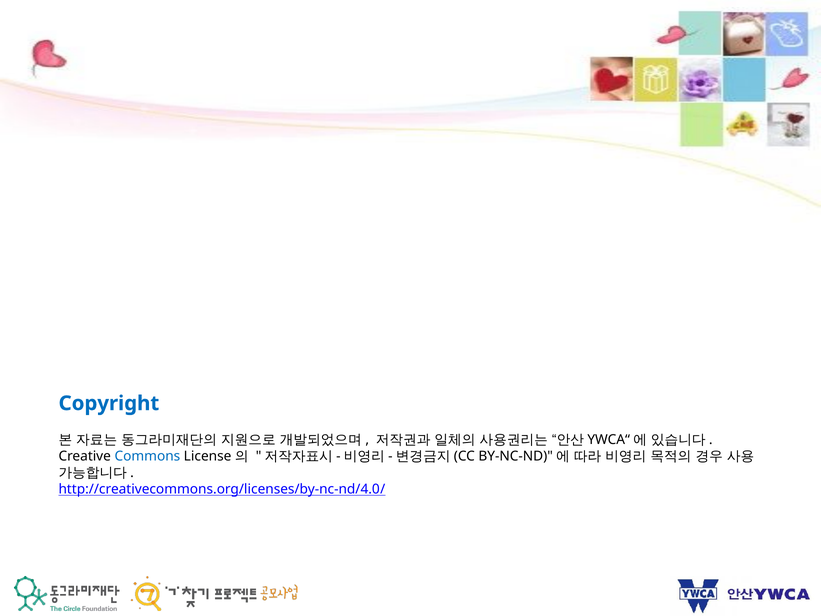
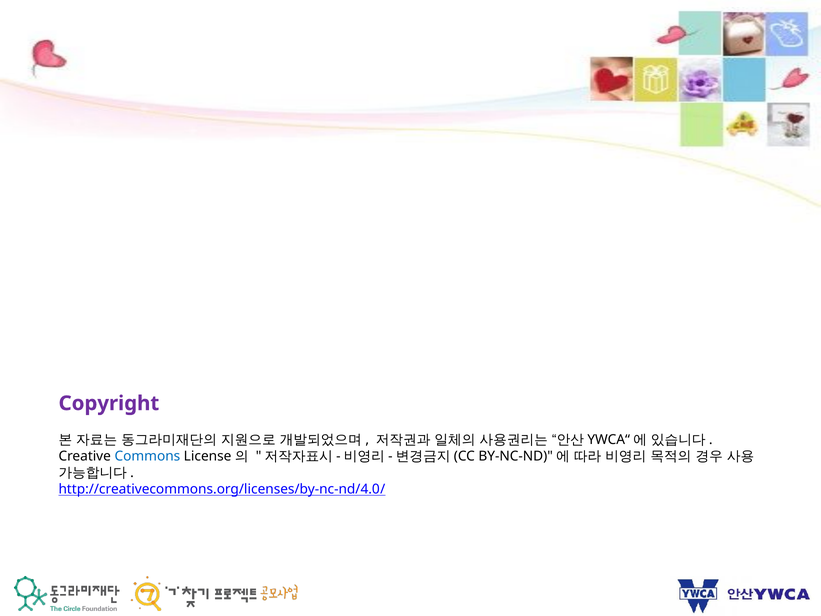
Copyright colour: blue -> purple
